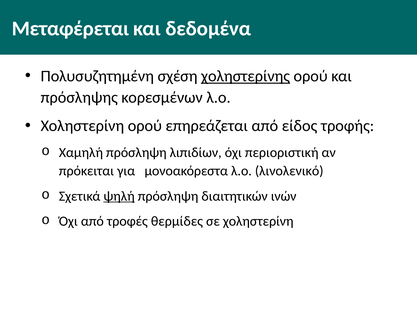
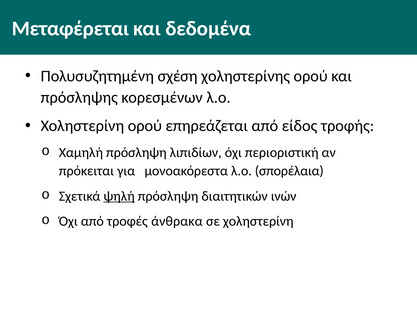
χοληστερίνης underline: present -> none
λινολενικό: λινολενικό -> σπορέλαια
θερμίδες: θερμίδες -> άνθρακα
